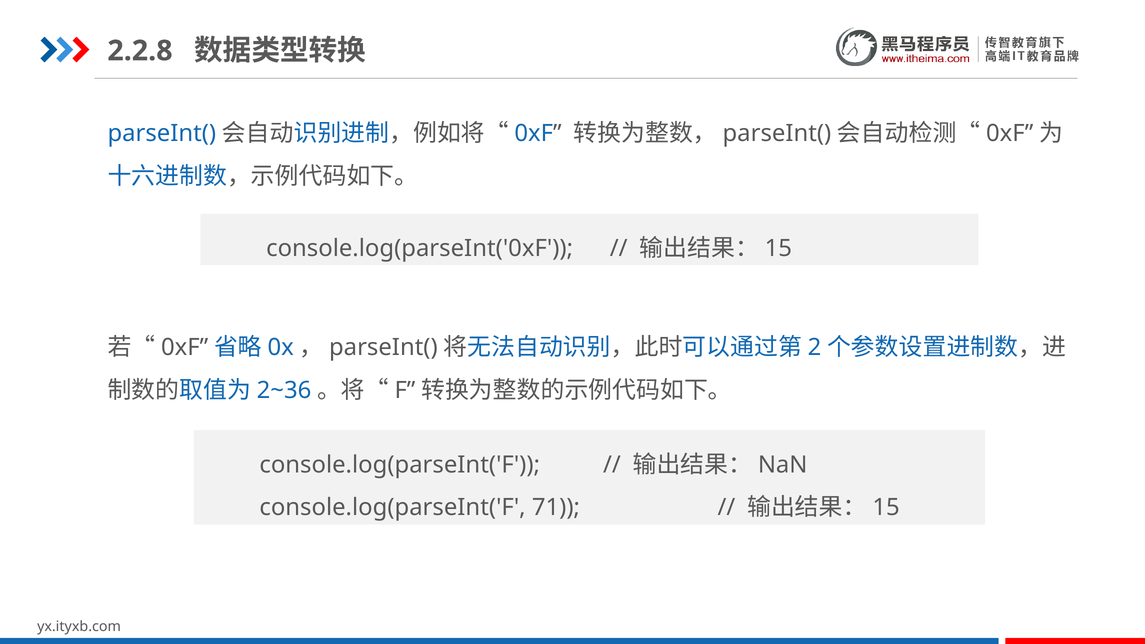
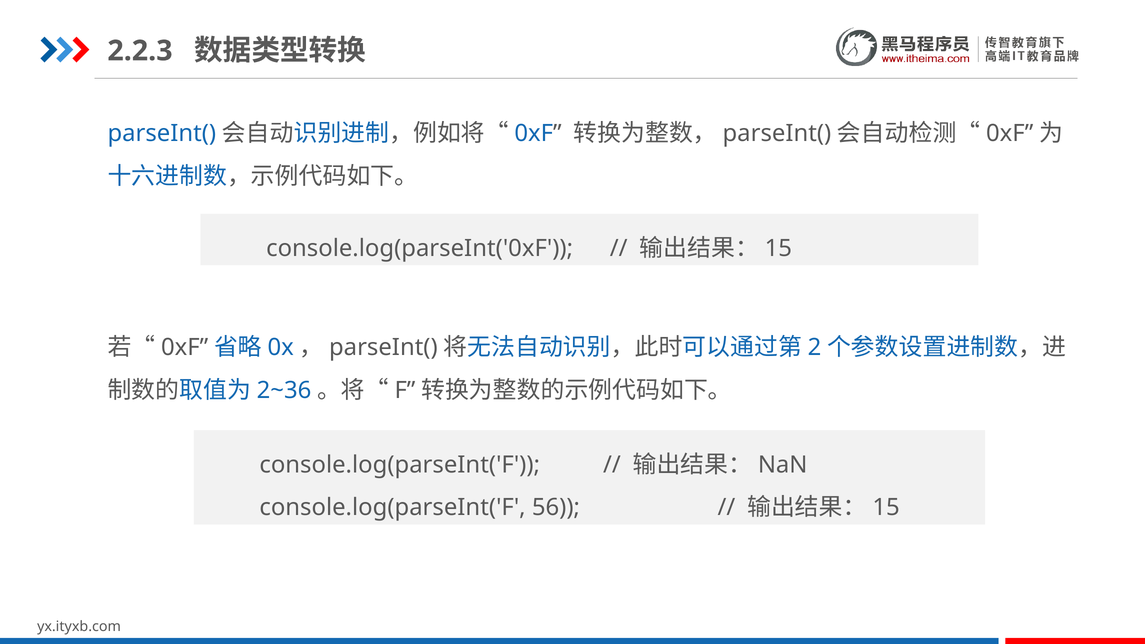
2.2.8: 2.2.8 -> 2.2.3
71: 71 -> 56
